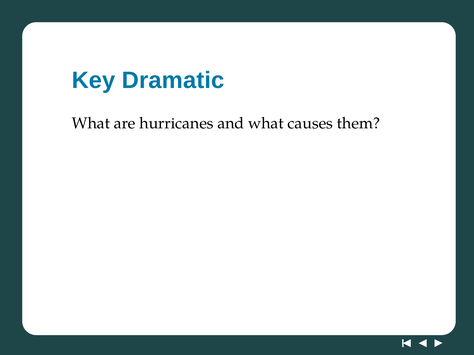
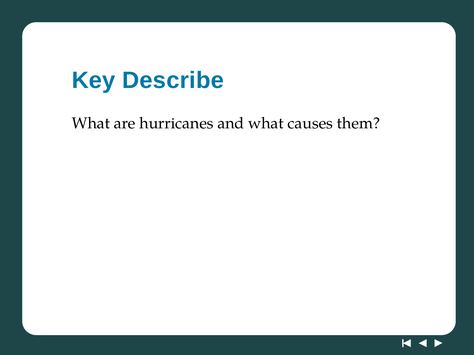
Dramatic: Dramatic -> Describe
